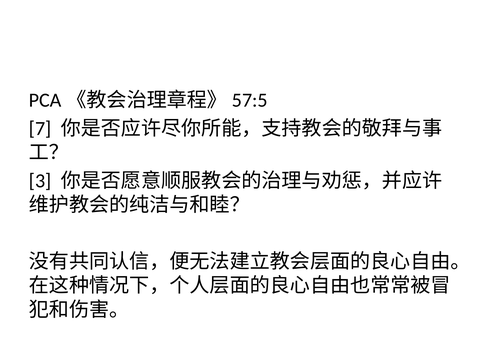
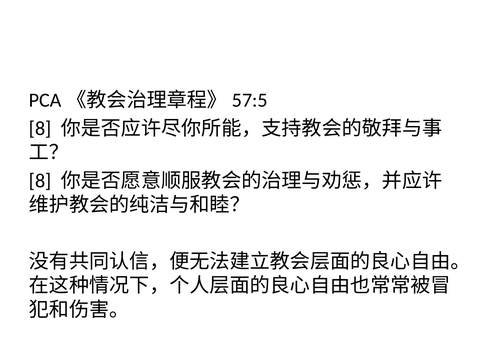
7 at (40, 129): 7 -> 8
3 at (40, 181): 3 -> 8
